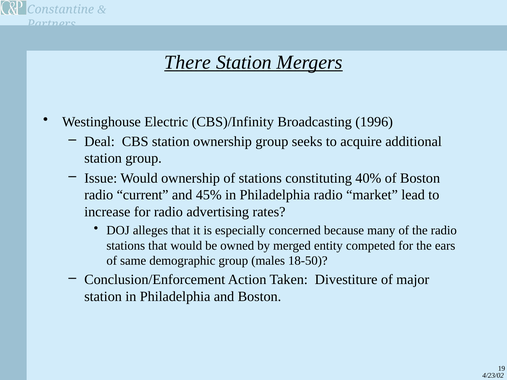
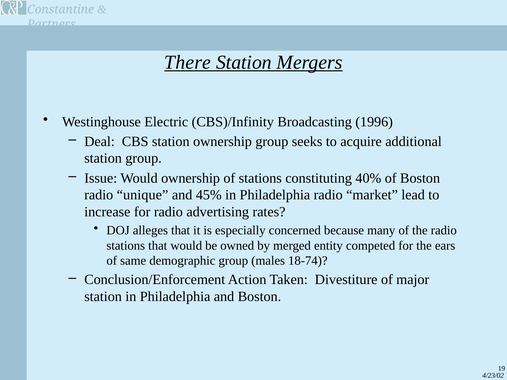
current: current -> unique
18-50: 18-50 -> 18-74
